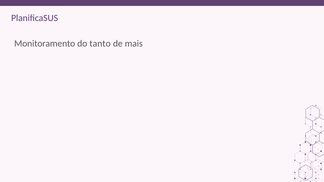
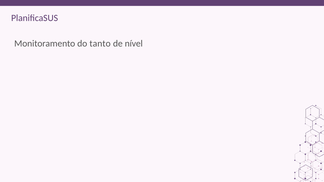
mais: mais -> nível
